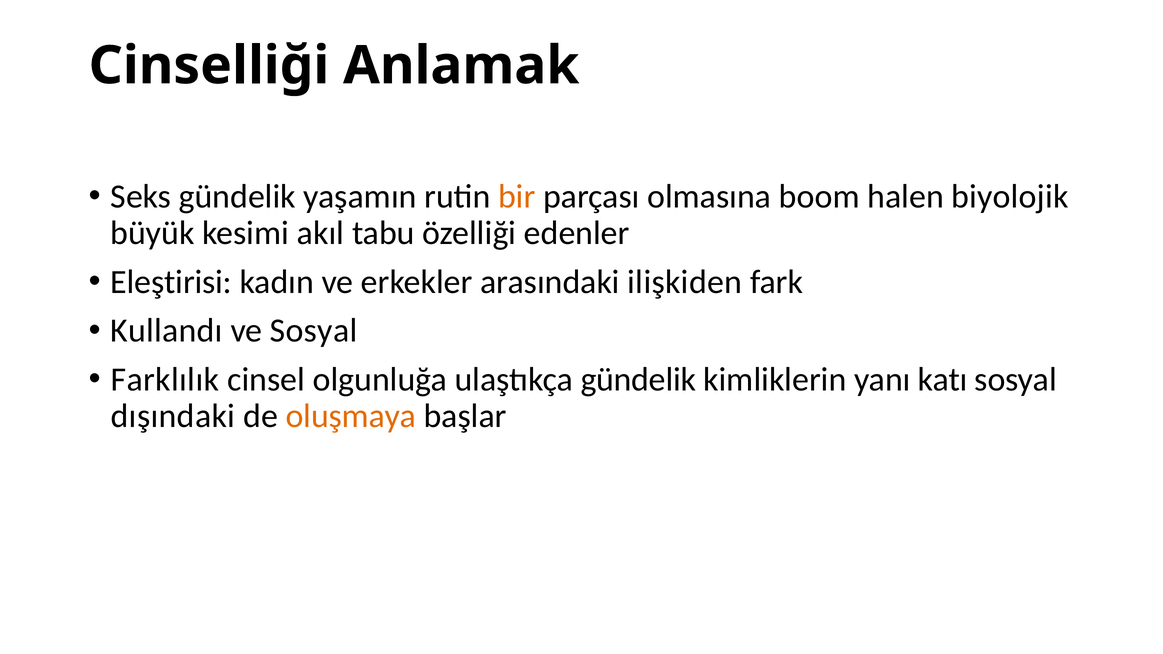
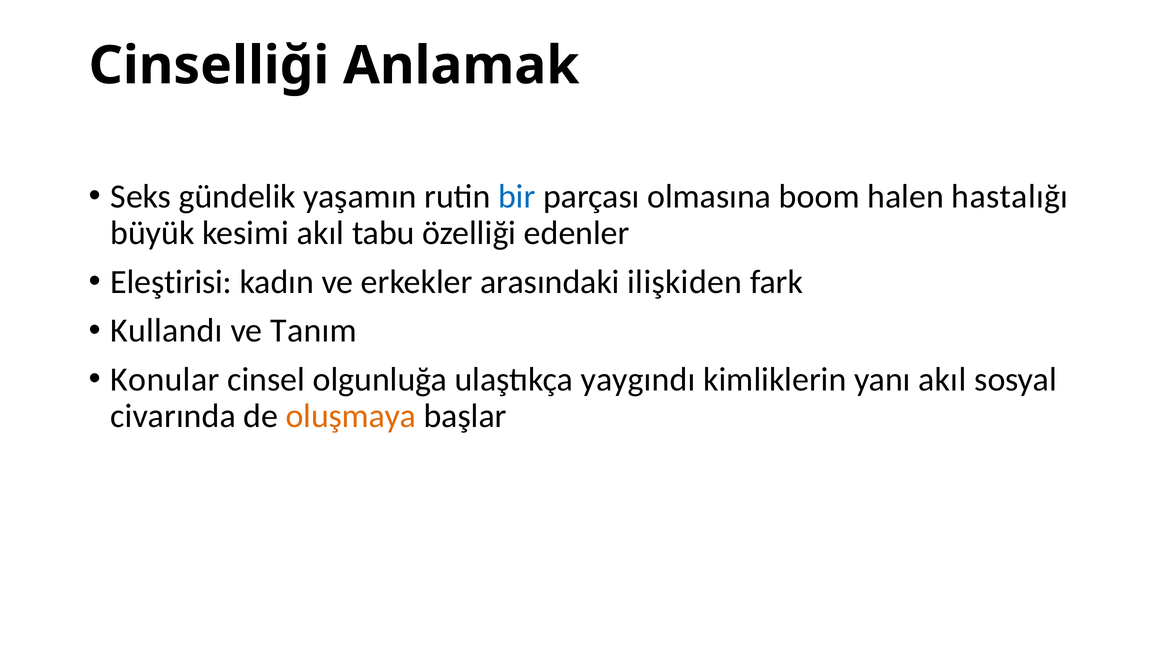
bir colour: orange -> blue
biyolojik: biyolojik -> hastalığı
ve Sosyal: Sosyal -> Tanım
Farklılık: Farklılık -> Konular
ulaştıkça gündelik: gündelik -> yaygındı
yanı katı: katı -> akıl
dışındaki: dışındaki -> civarında
